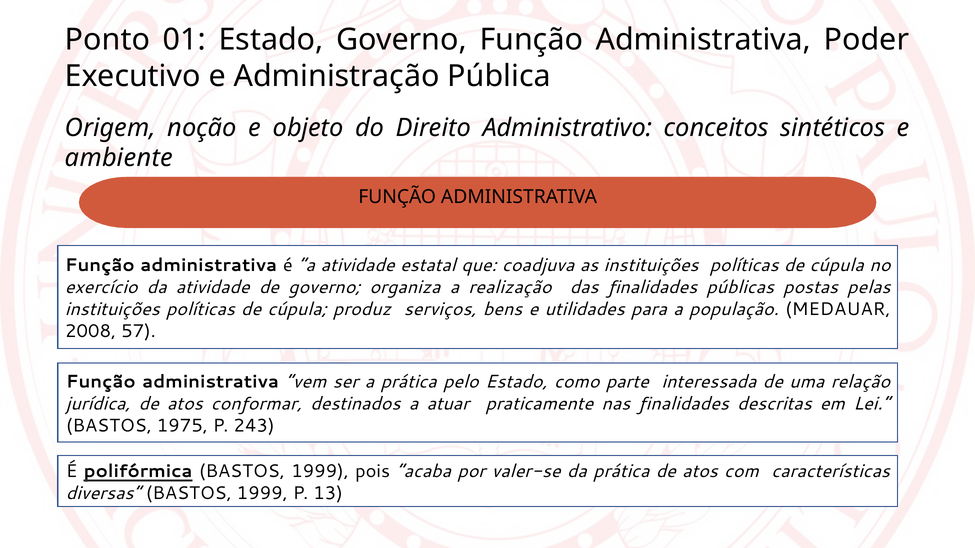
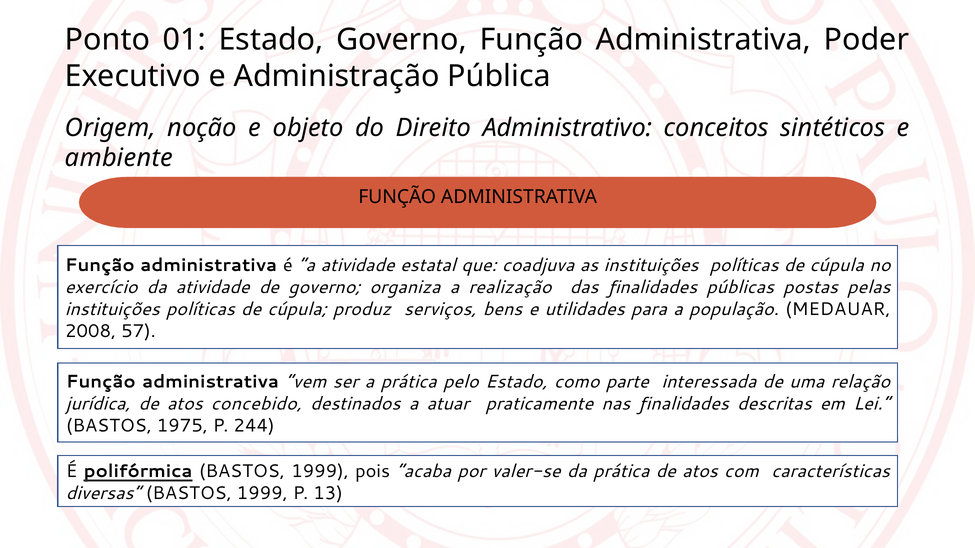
conformar: conformar -> concebido
243: 243 -> 244
